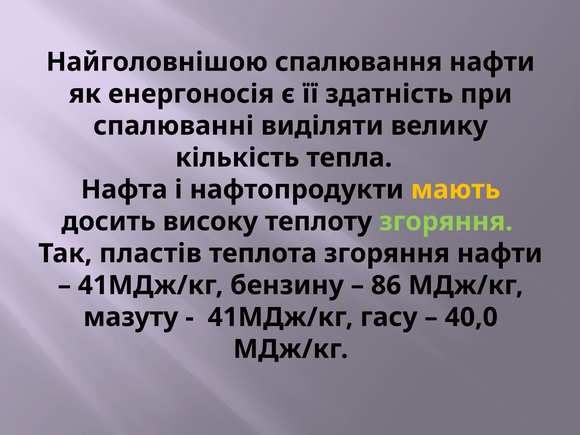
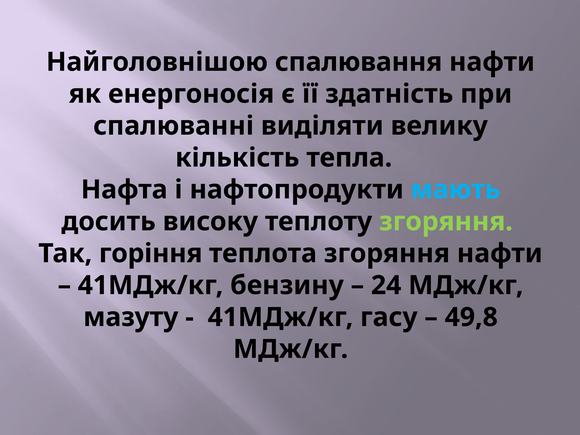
мають colour: yellow -> light blue
пластів: пластів -> горіння
86: 86 -> 24
40,0: 40,0 -> 49,8
